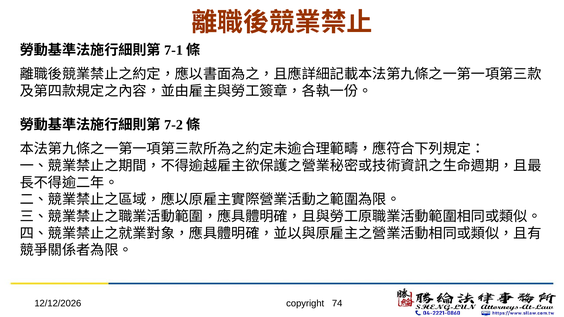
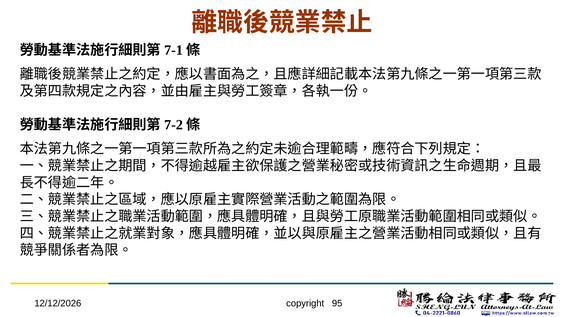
74: 74 -> 95
